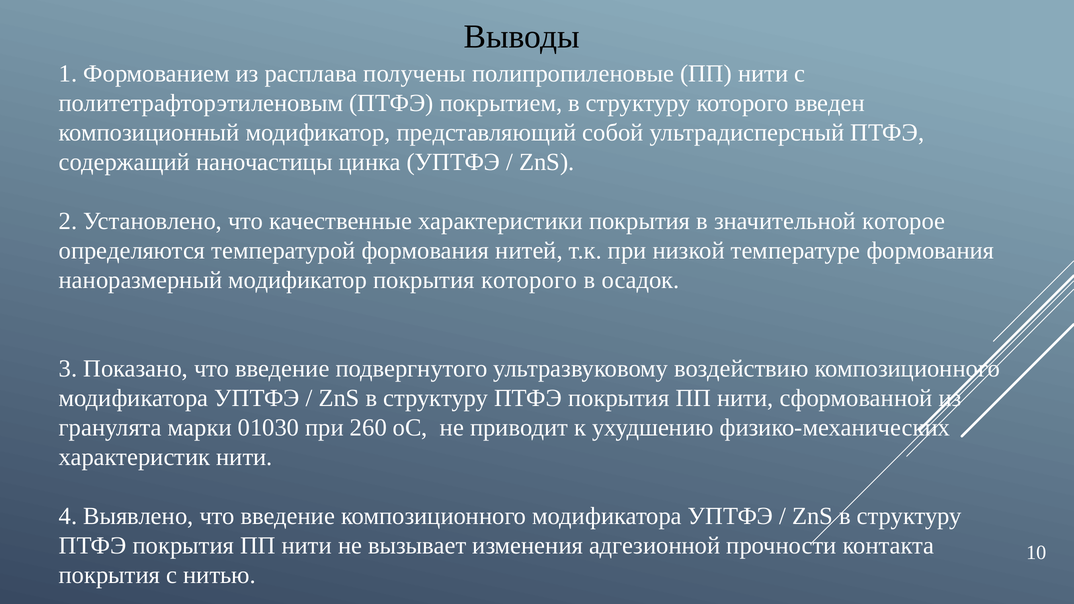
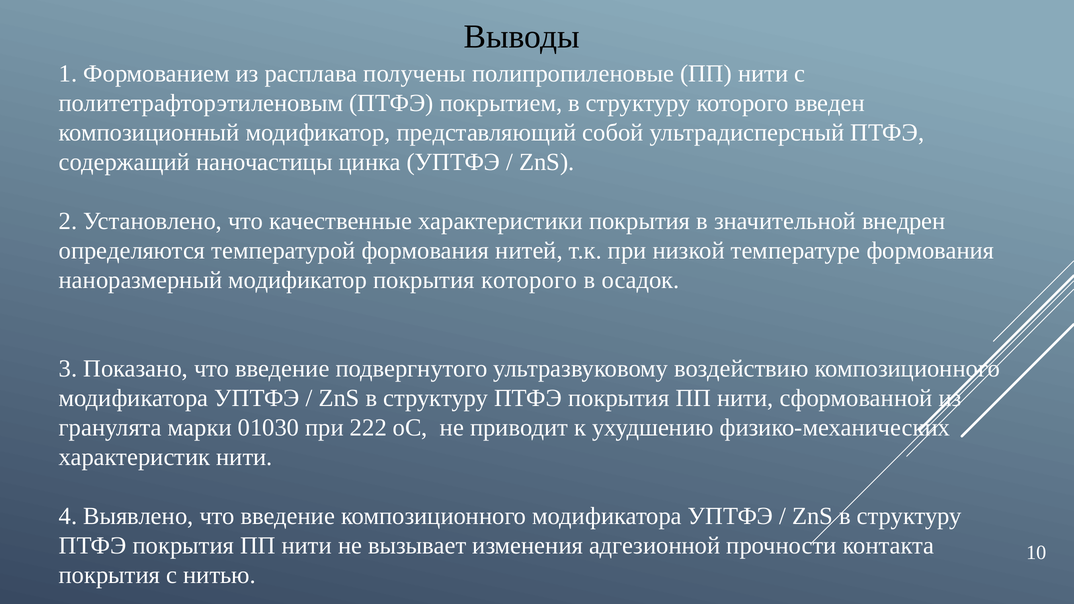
которое: которое -> внедрен
260: 260 -> 222
